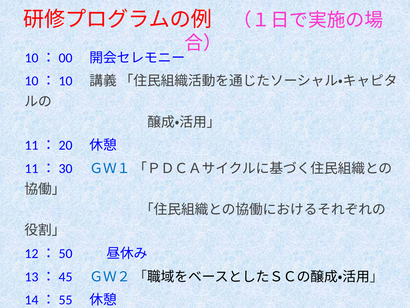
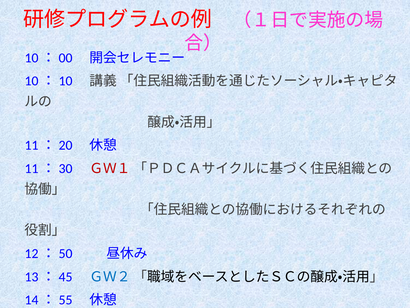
ＧＷ１ colour: blue -> red
